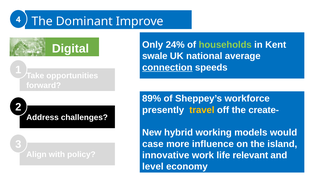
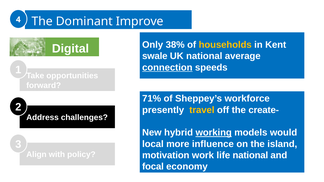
24%: 24% -> 38%
households colour: light green -> yellow
89%: 89% -> 71%
working underline: none -> present
case: case -> local
innovative: innovative -> motivation
life relevant: relevant -> national
level: level -> focal
